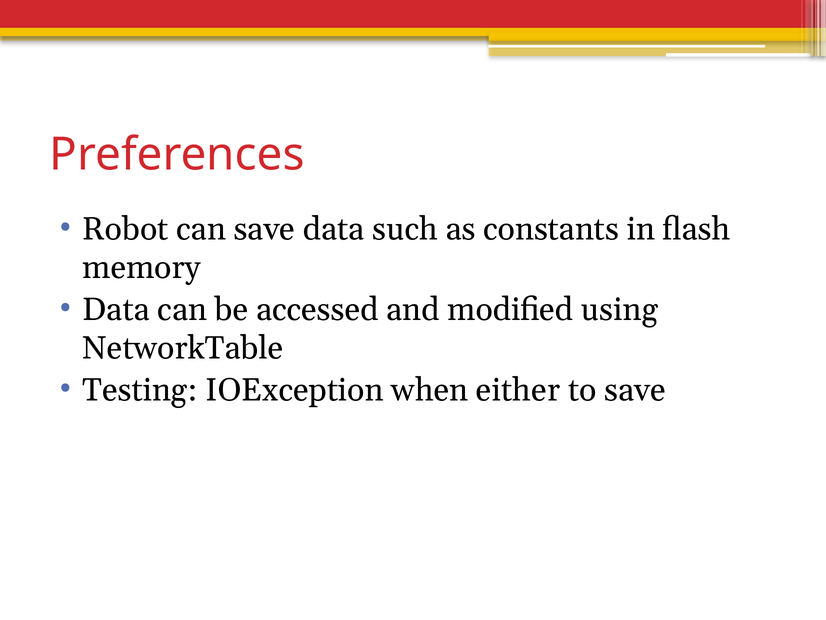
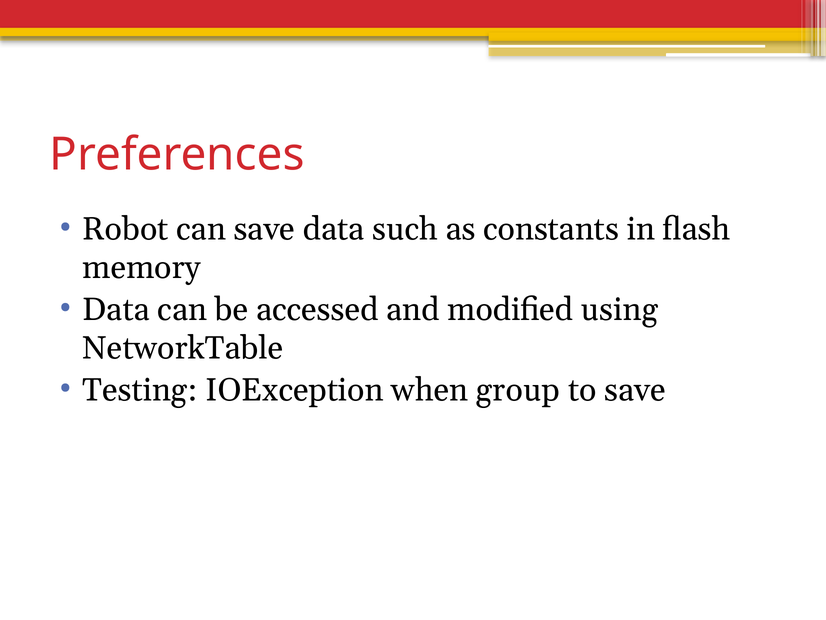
either: either -> group
